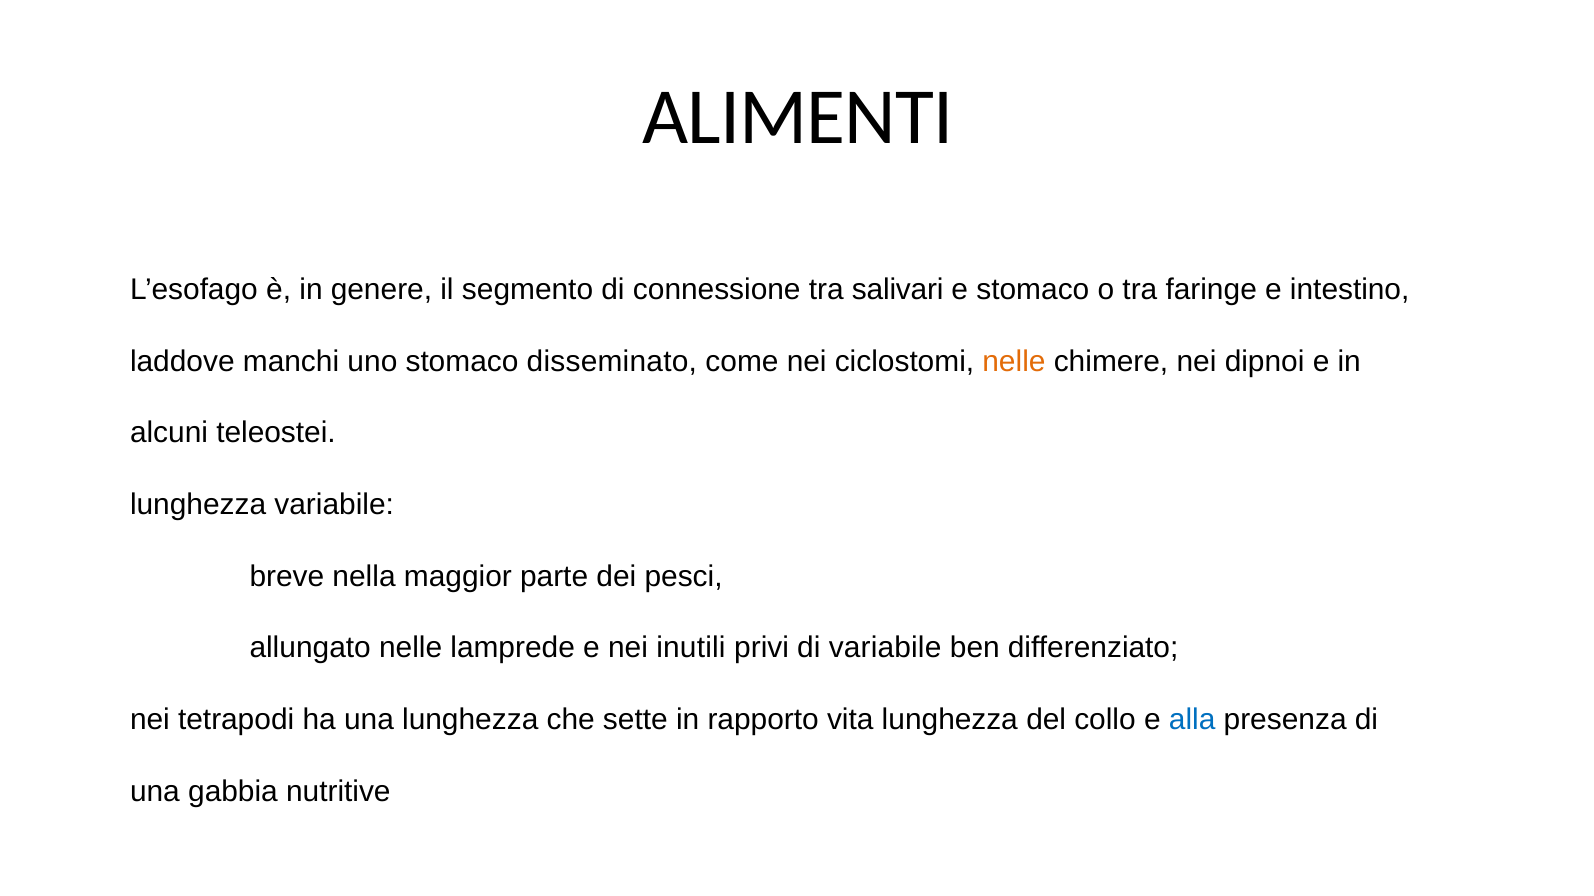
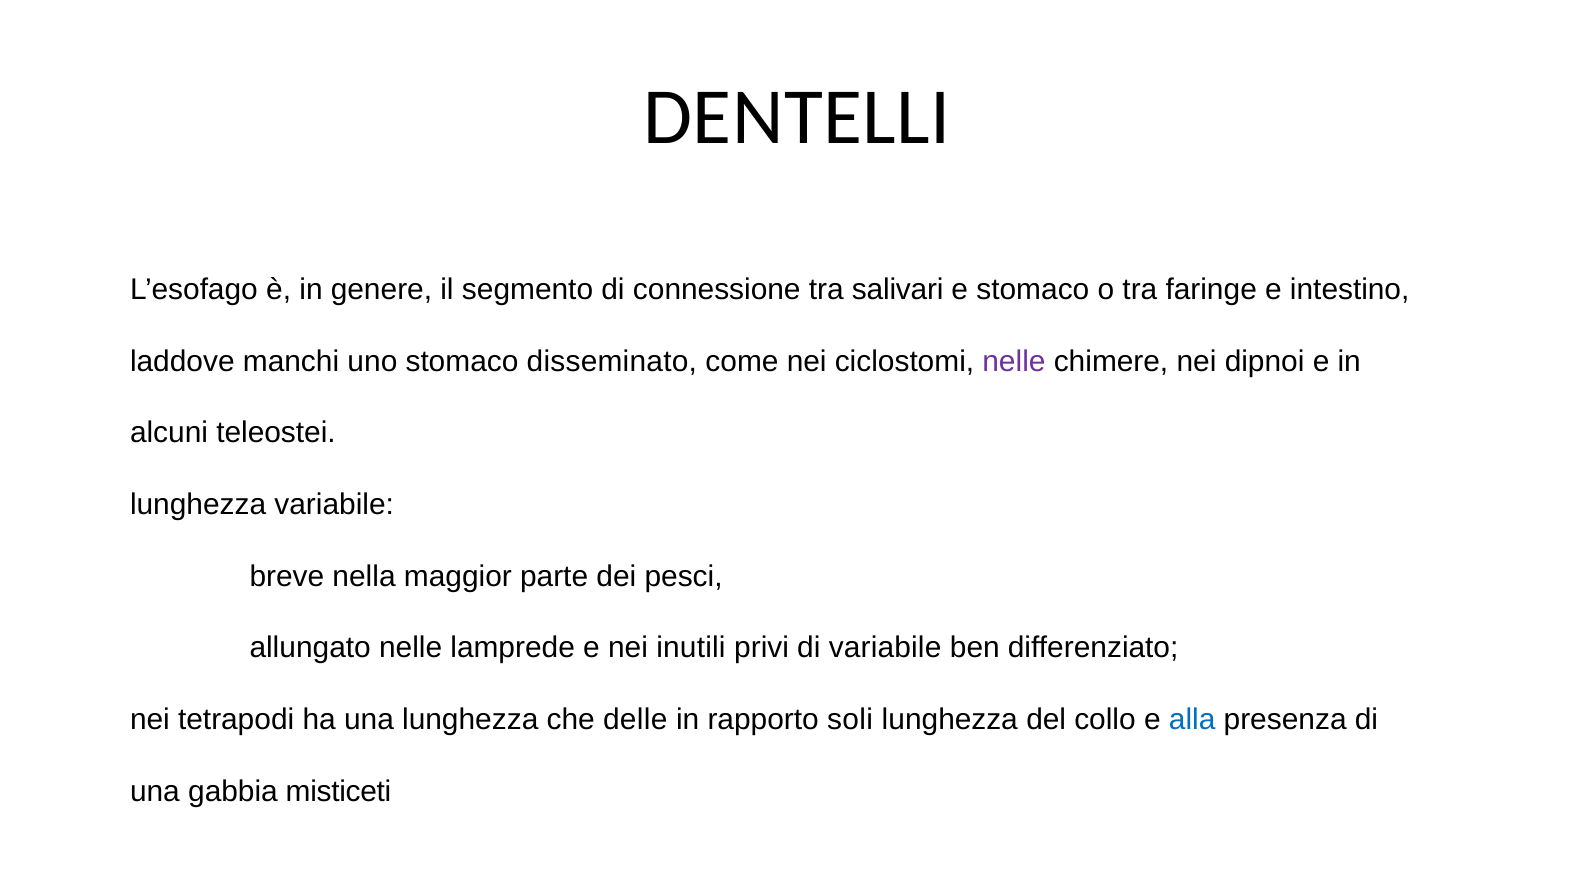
ALIMENTI: ALIMENTI -> DENTELLI
nelle at (1014, 362) colour: orange -> purple
sette: sette -> delle
vita: vita -> soli
nutritive: nutritive -> misticeti
